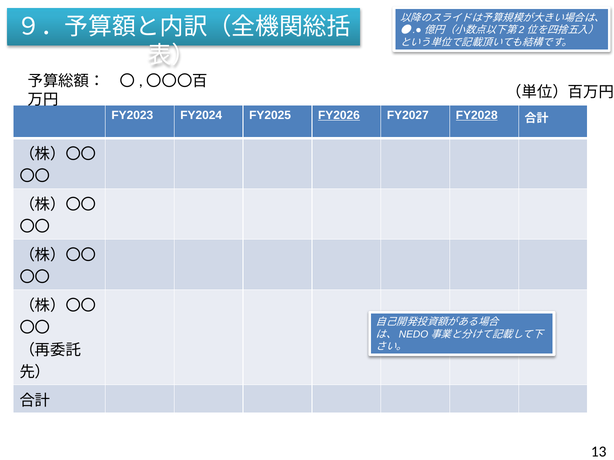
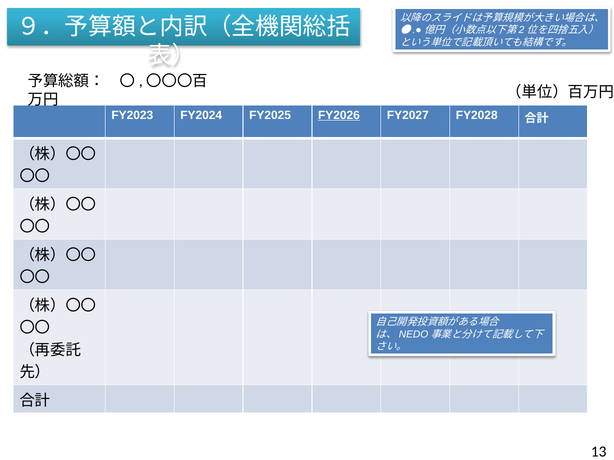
FY2028 underline: present -> none
